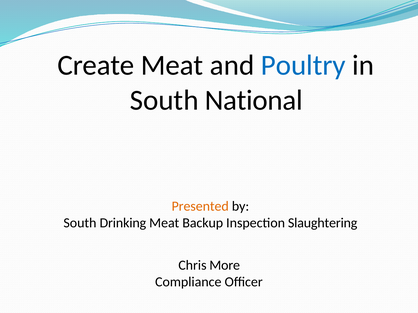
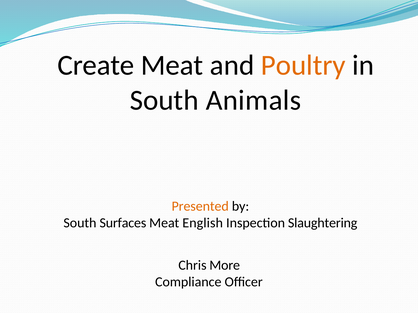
Poultry colour: blue -> orange
National: National -> Animals
Drinking: Drinking -> Surfaces
Backup: Backup -> English
